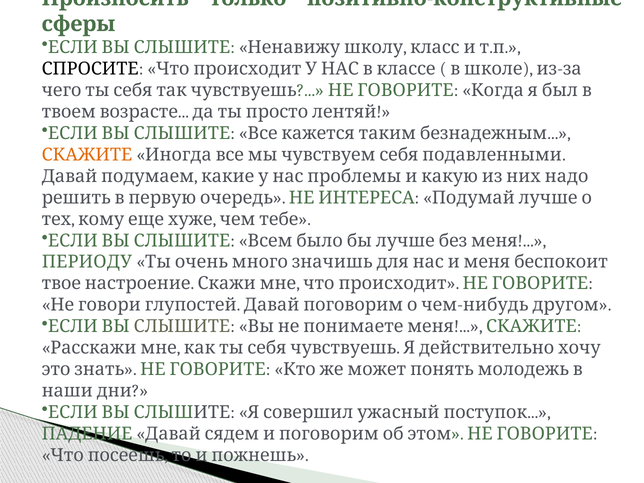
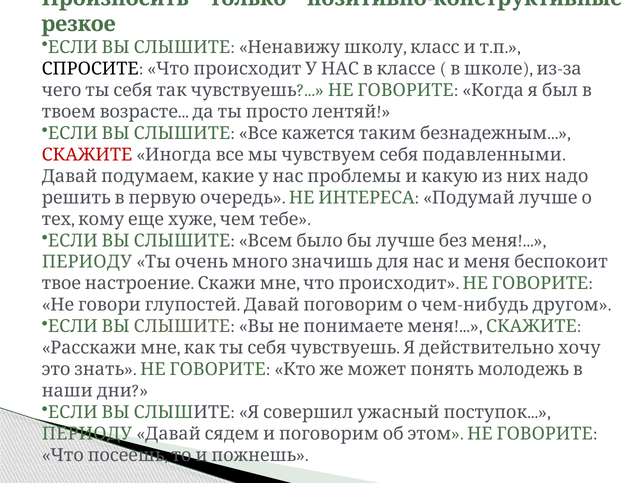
сферы: сферы -> резкое
СКАЖИТЕ at (87, 155) colour: orange -> red
ПАДЕНИЕ at (87, 434): ПАДЕНИЕ -> ПЕРИОДУ
